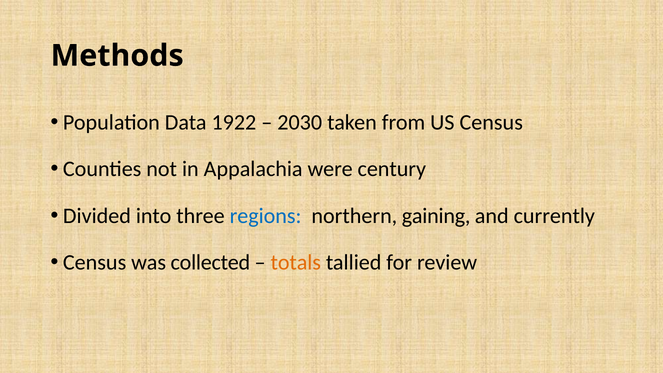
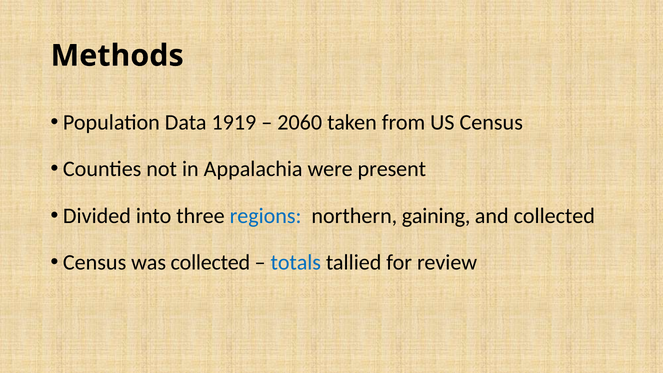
1922: 1922 -> 1919
2030: 2030 -> 2060
century: century -> present
and currently: currently -> collected
totals colour: orange -> blue
